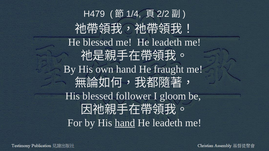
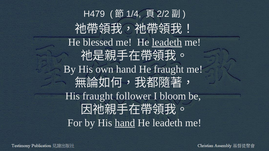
leadeth at (167, 42) underline: none -> present
His blessed: blessed -> fraught
gloom: gloom -> bloom
